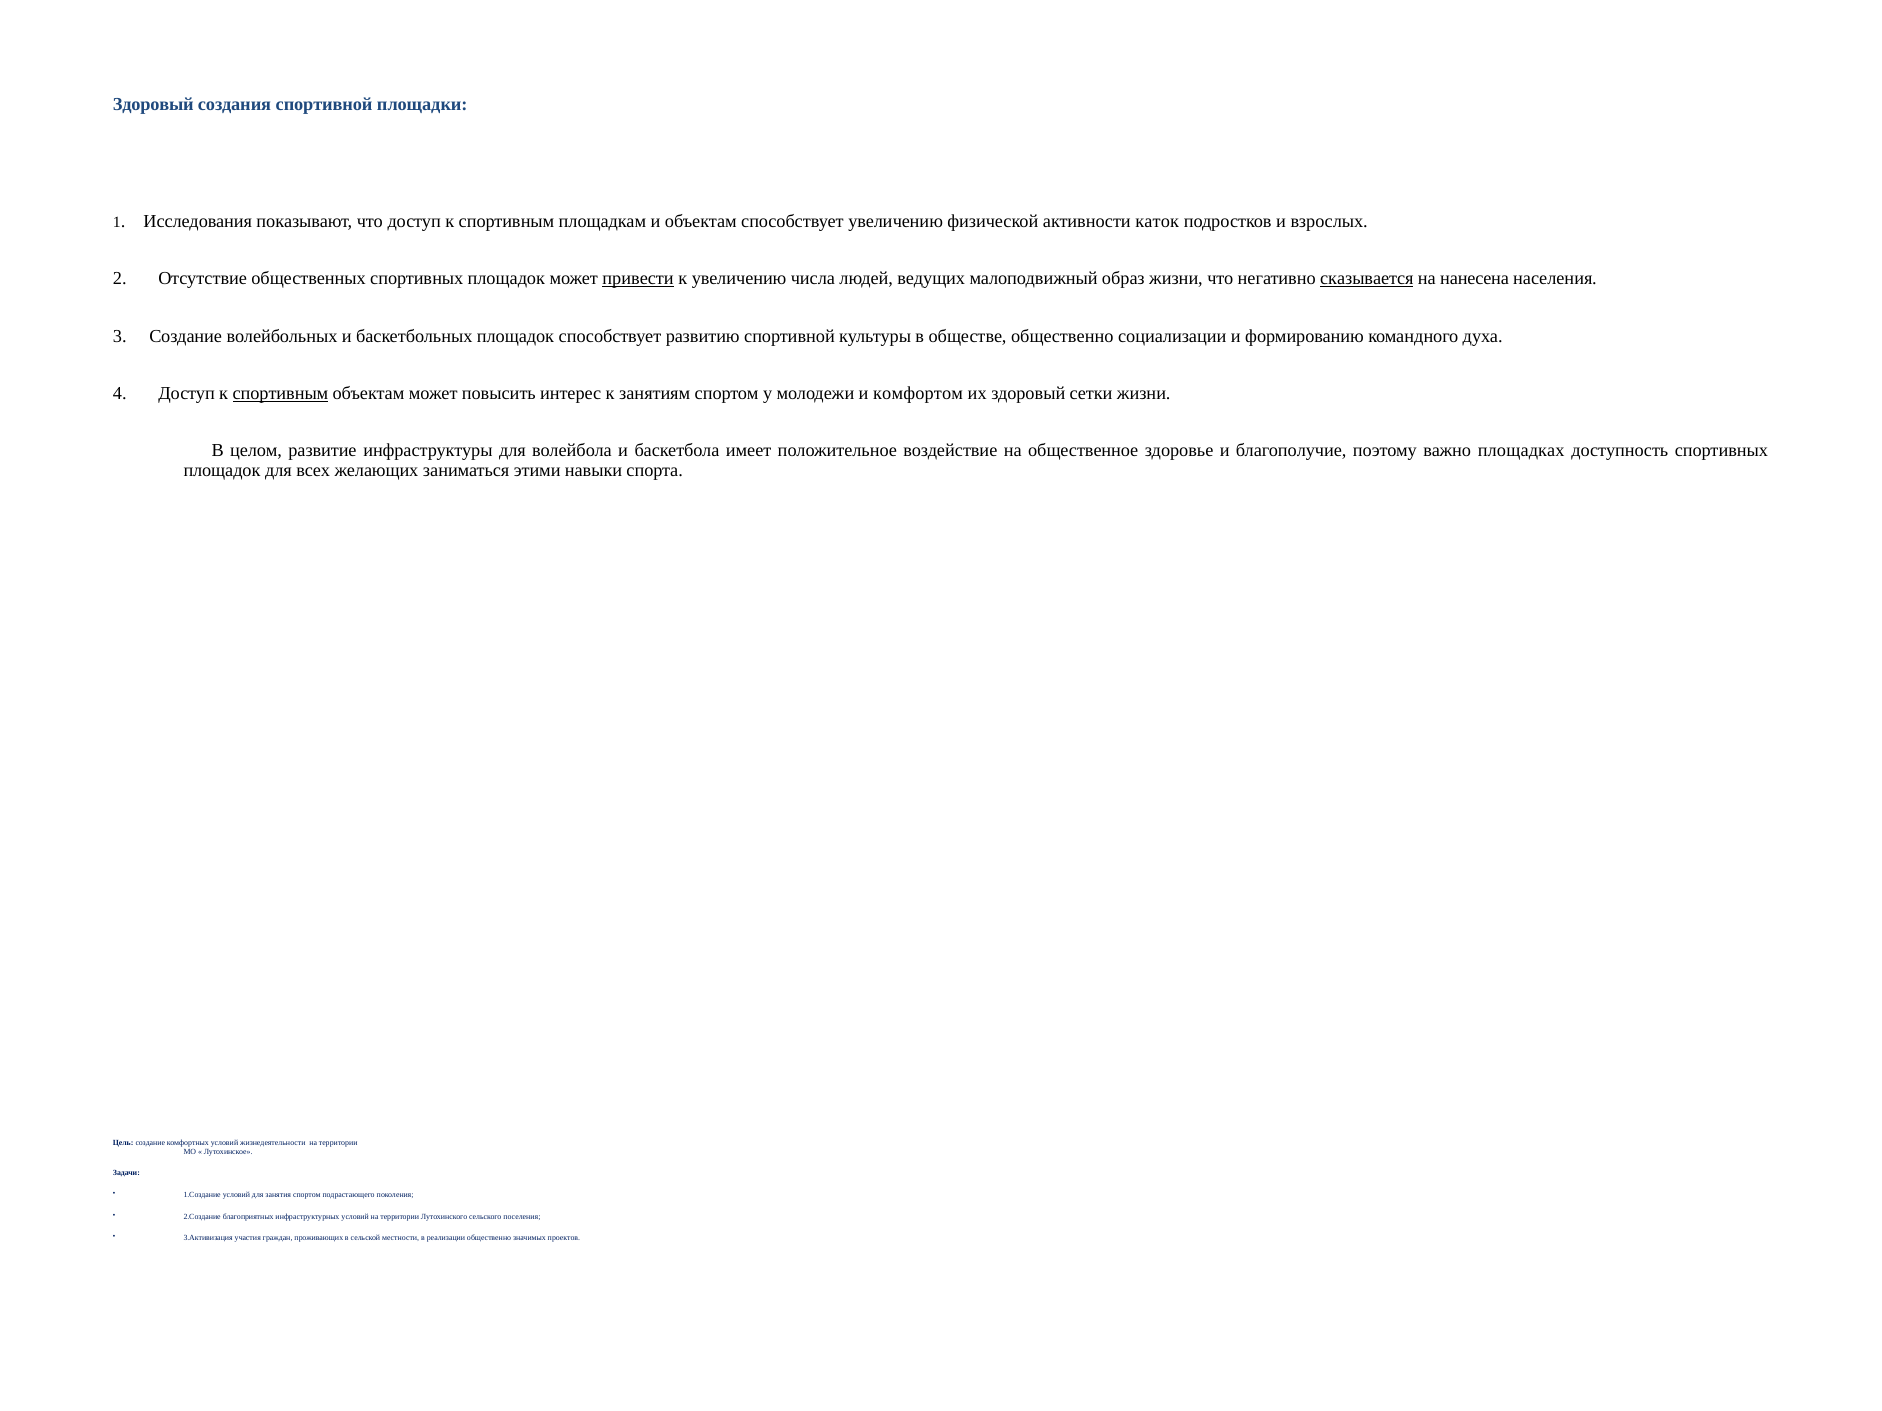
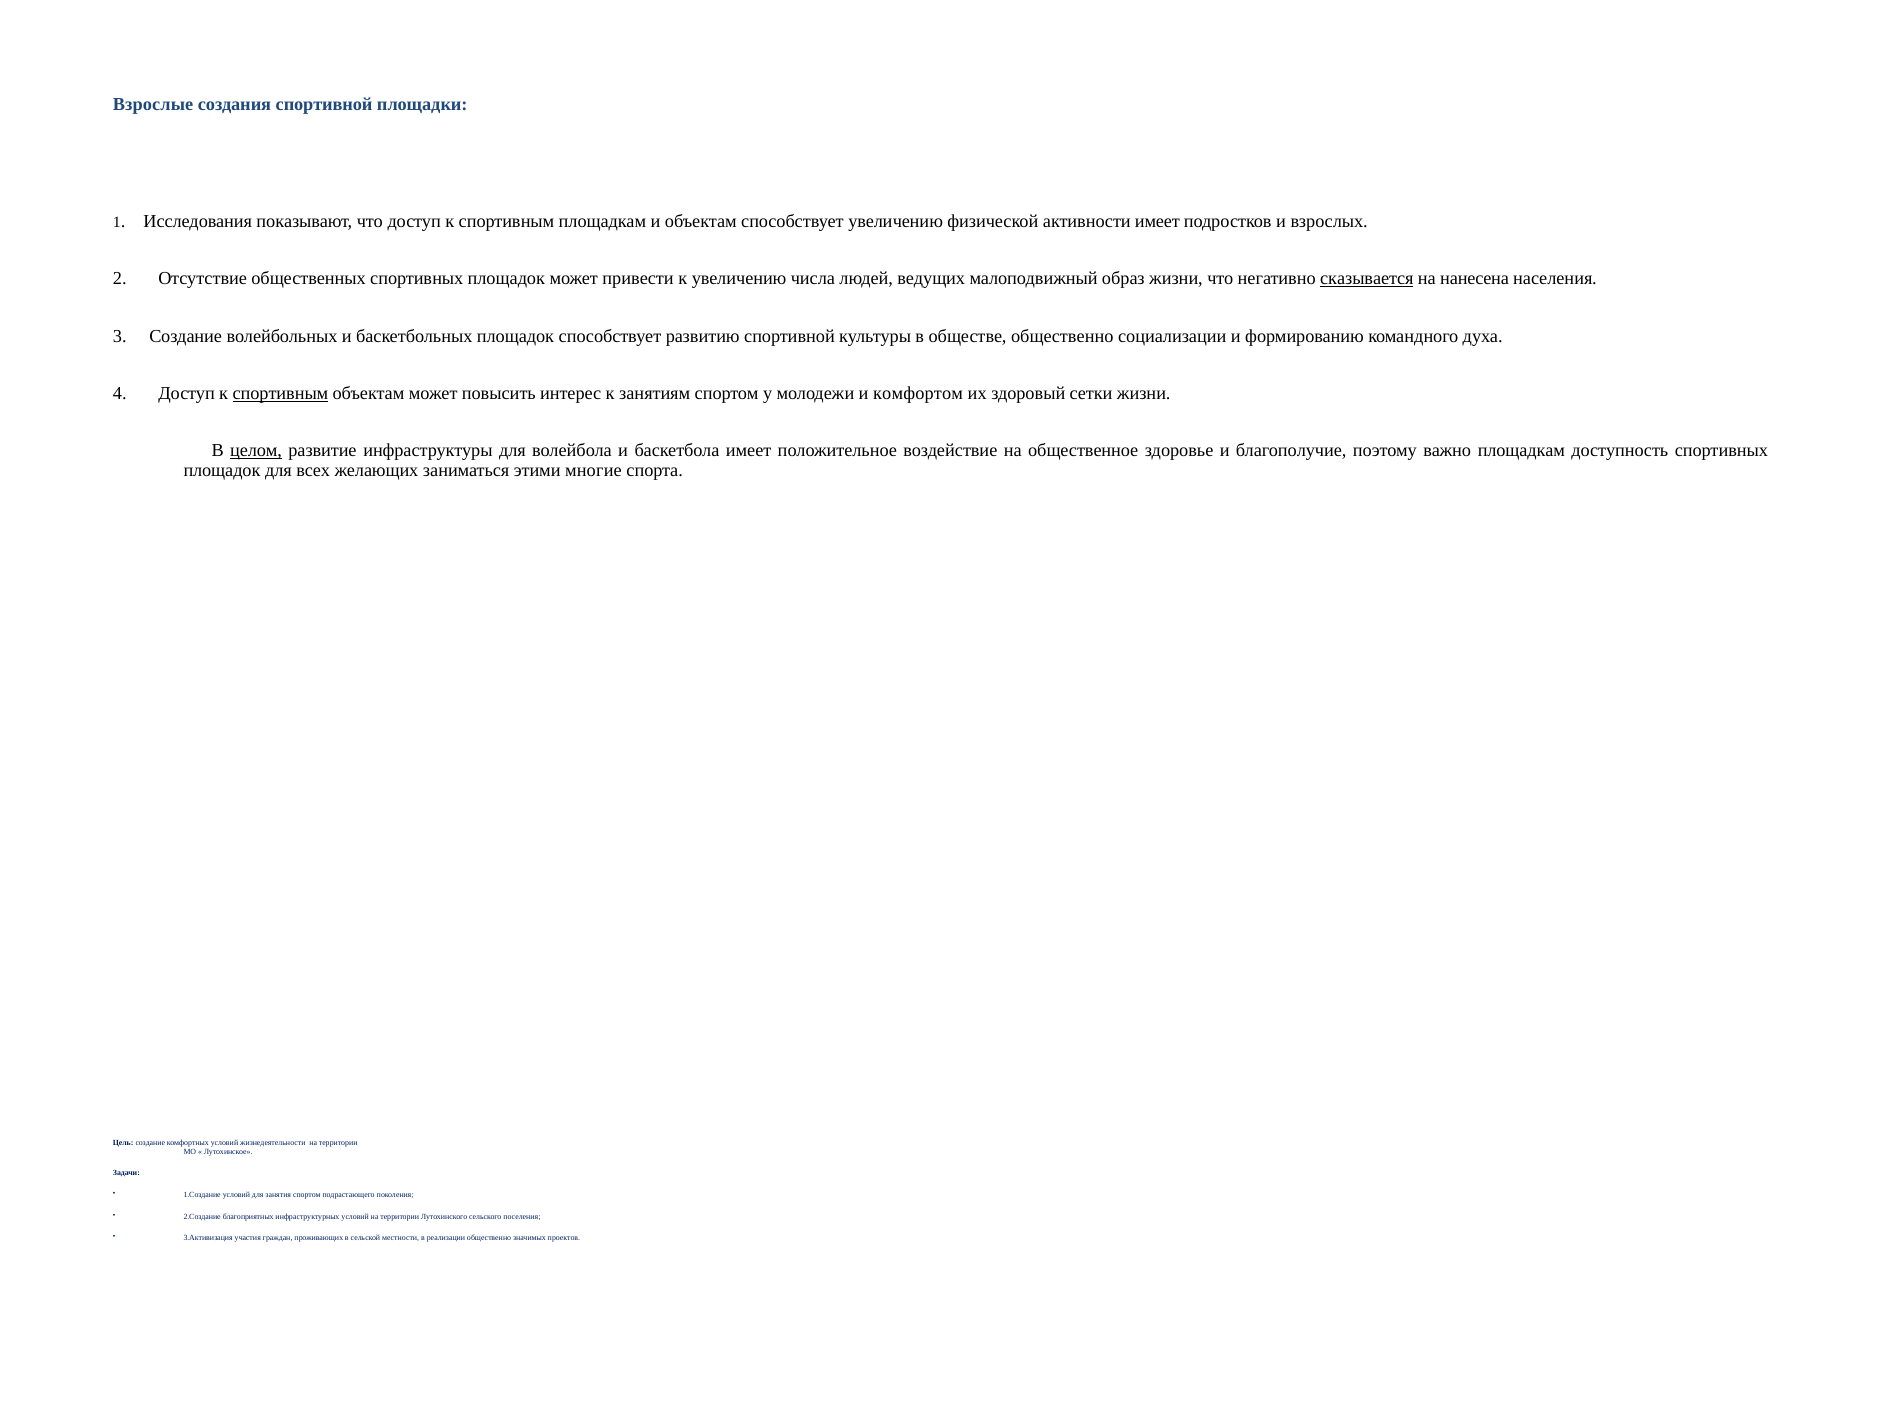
Здоровый at (153, 105): Здоровый -> Взрослые
активности каток: каток -> имеет
привести underline: present -> none
целом underline: none -> present
важно площадках: площадках -> площадкам
навыки: навыки -> многие
